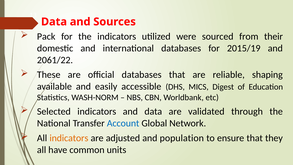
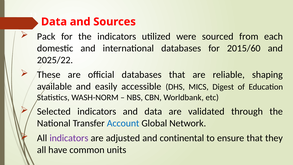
their: their -> each
2015/19: 2015/19 -> 2015/60
2061/22: 2061/22 -> 2025/22
indicators at (69, 138) colour: orange -> purple
population: population -> continental
